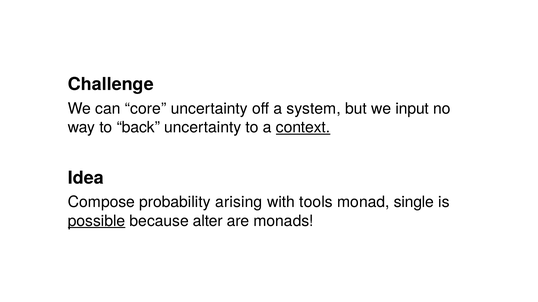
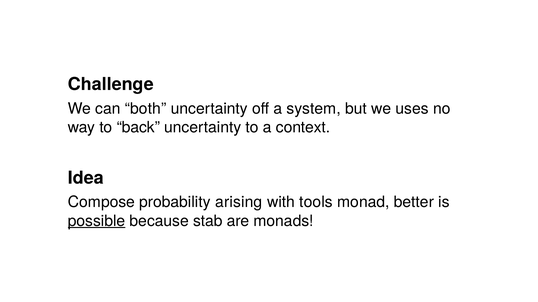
core: core -> both
input: input -> uses
context underline: present -> none
single: single -> better
alter: alter -> stab
